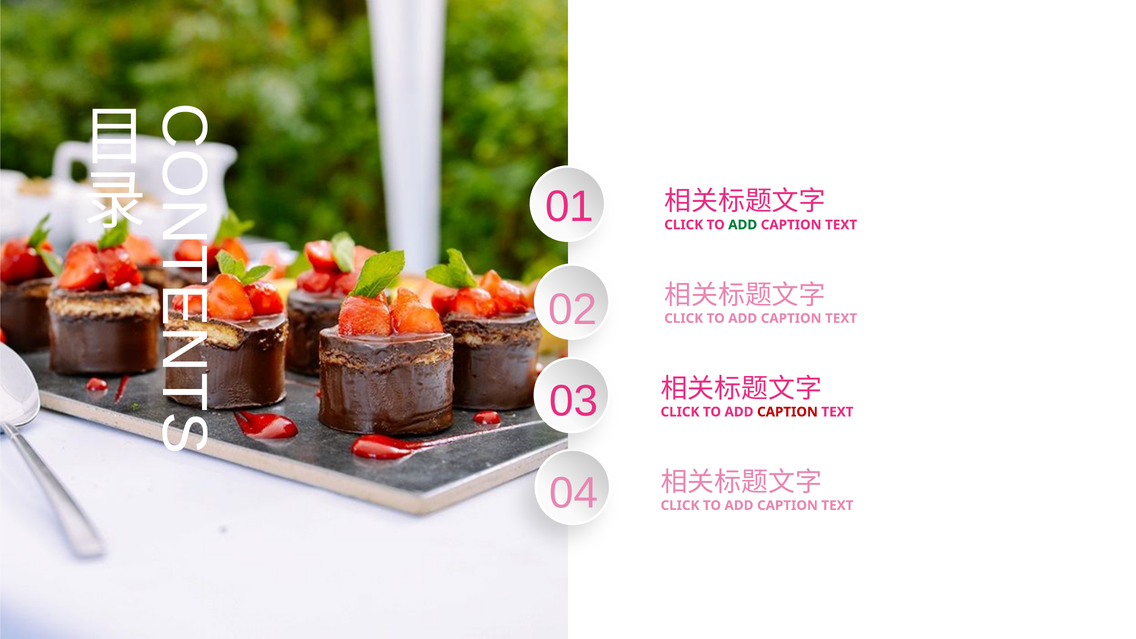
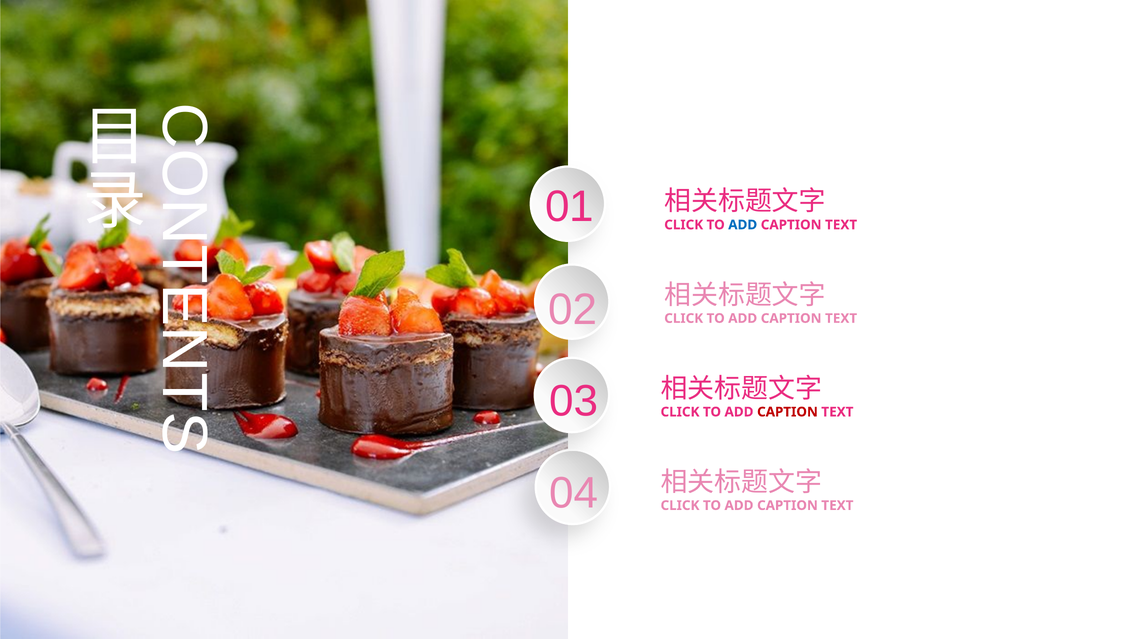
ADD at (743, 225) colour: green -> blue
